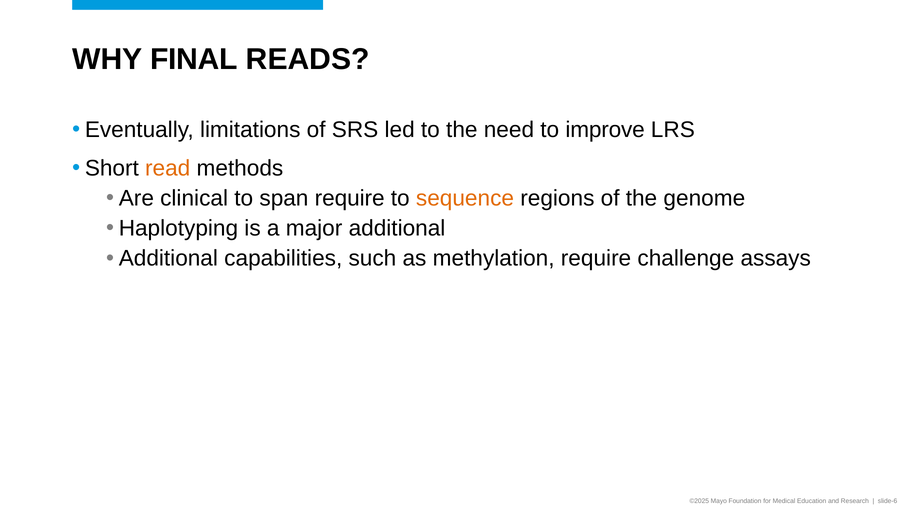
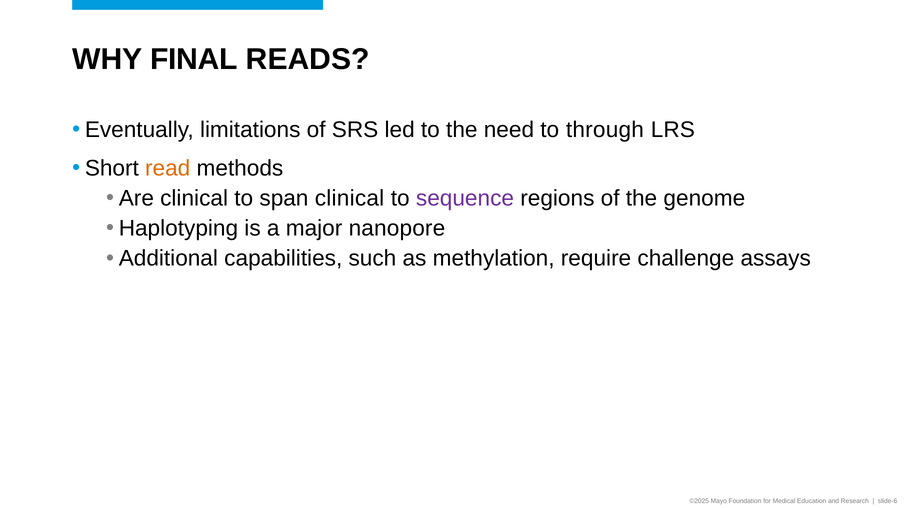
improve: improve -> through
span require: require -> clinical
sequence colour: orange -> purple
major additional: additional -> nanopore
